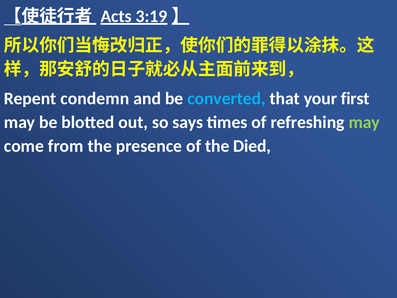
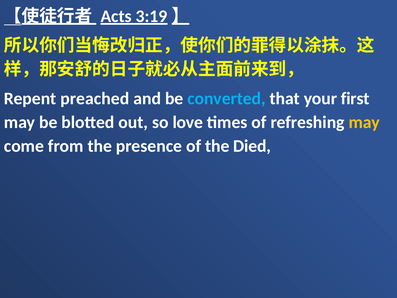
condemn: condemn -> preached
says: says -> love
may at (364, 122) colour: light green -> yellow
